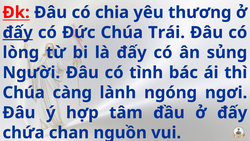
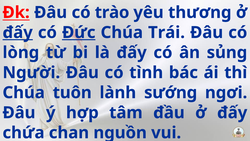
chia: chia -> trào
Đức underline: none -> present
càng: càng -> tuôn
ngóng: ngóng -> sướng
